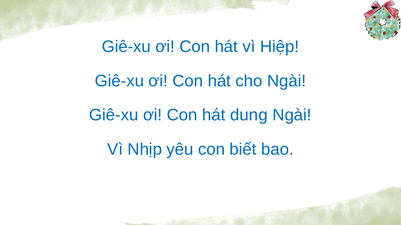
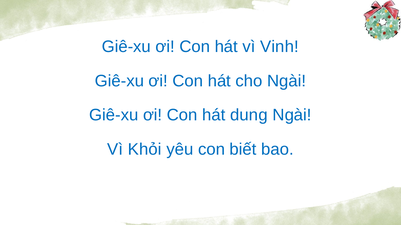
Hiệp: Hiệp -> Vinh
Nhịp: Nhịp -> Khỏi
